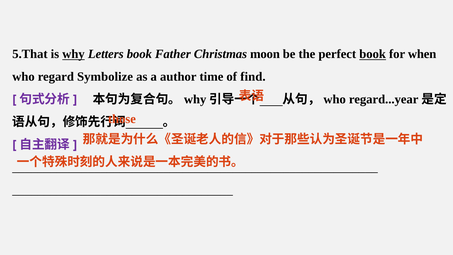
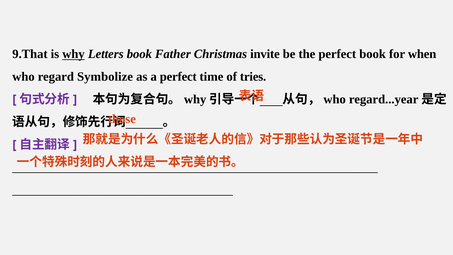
5.That: 5.That -> 9.That
moon: moon -> invite
book at (373, 54) underline: present -> none
a author: author -> perfect
find: find -> tries
